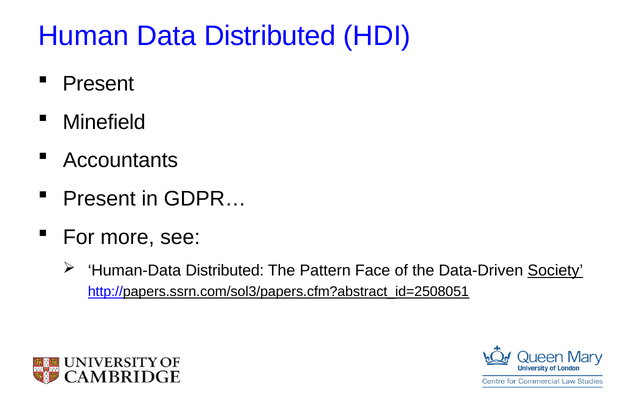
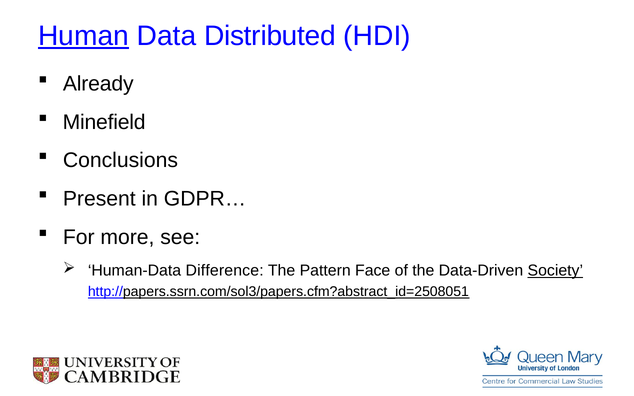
Human underline: none -> present
Present at (98, 84): Present -> Already
Accountants: Accountants -> Conclusions
Human-Data Distributed: Distributed -> Difference
